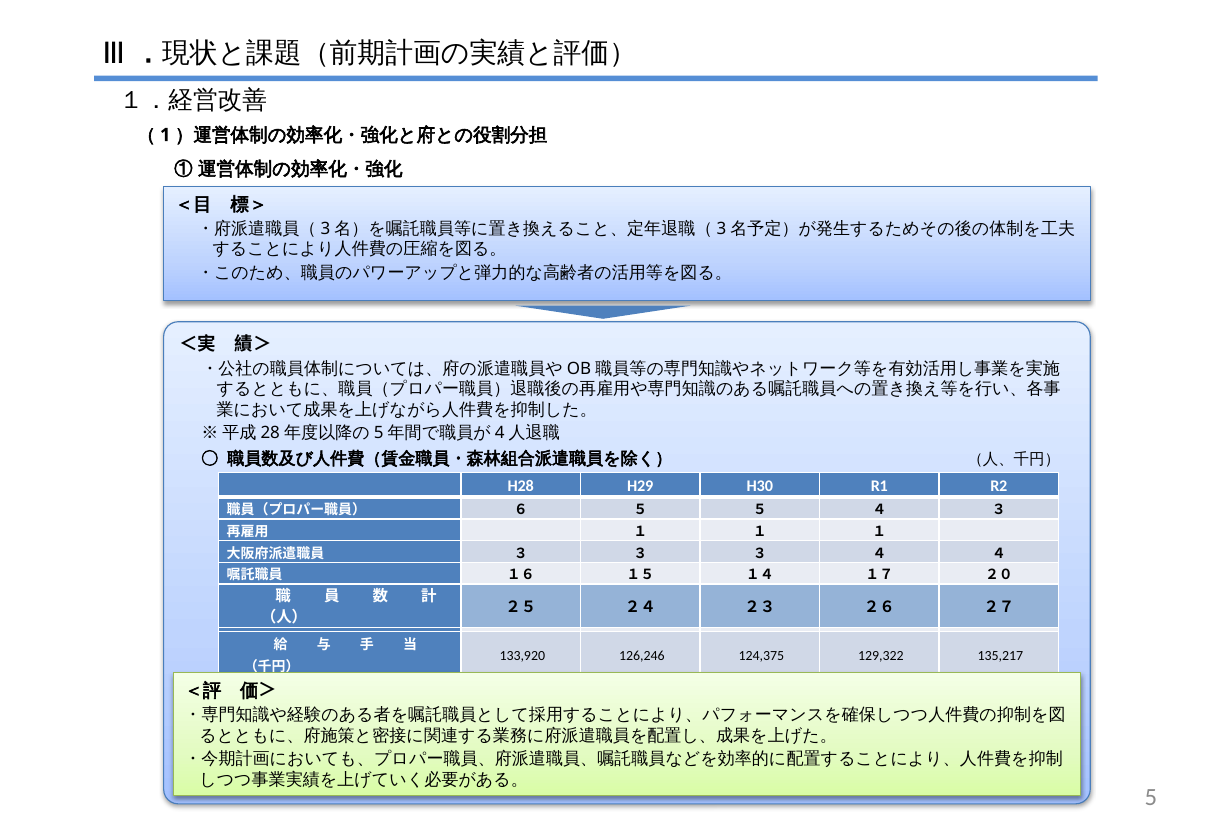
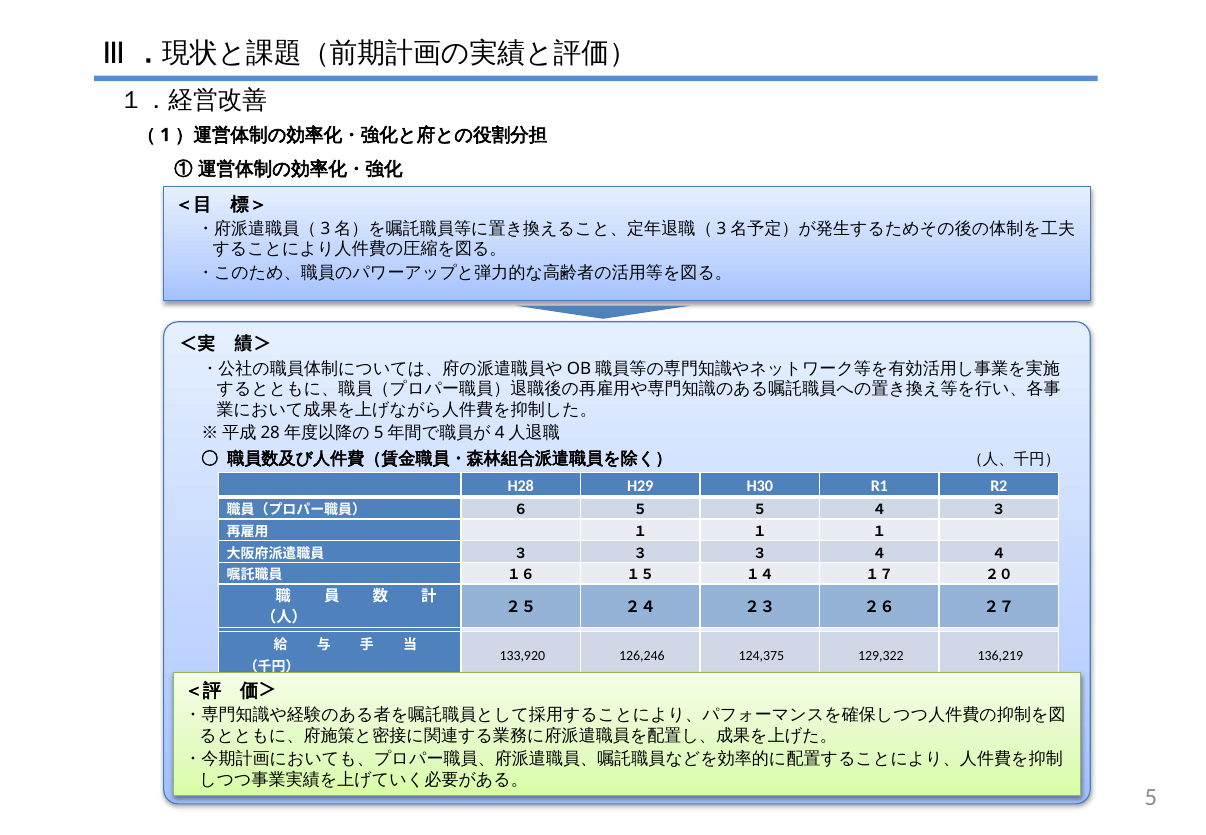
135,217: 135,217 -> 136,219
